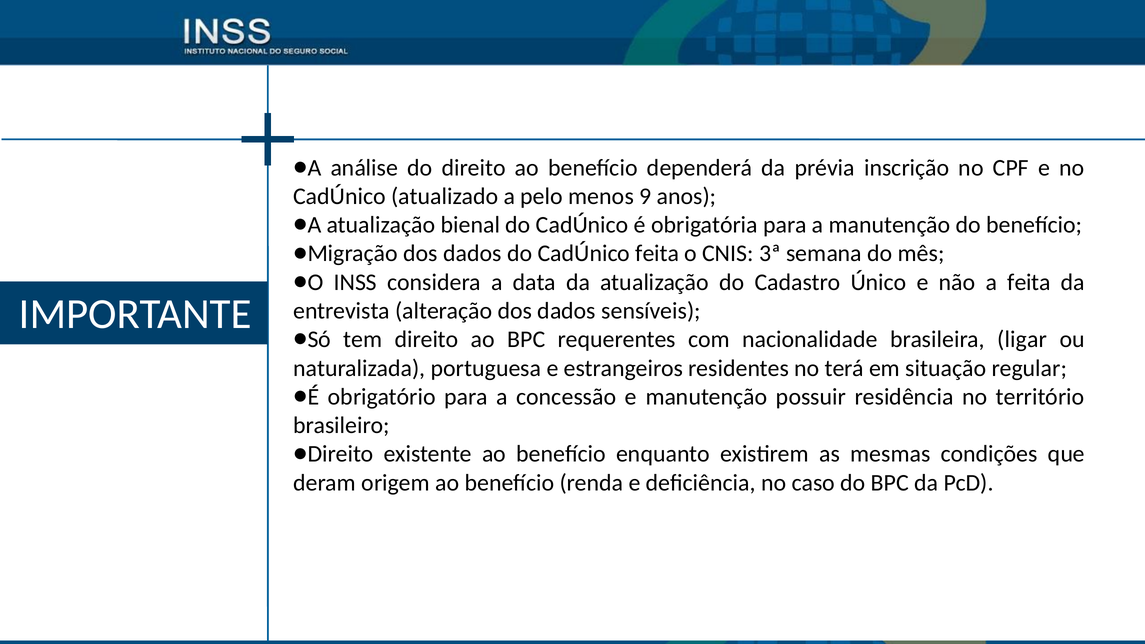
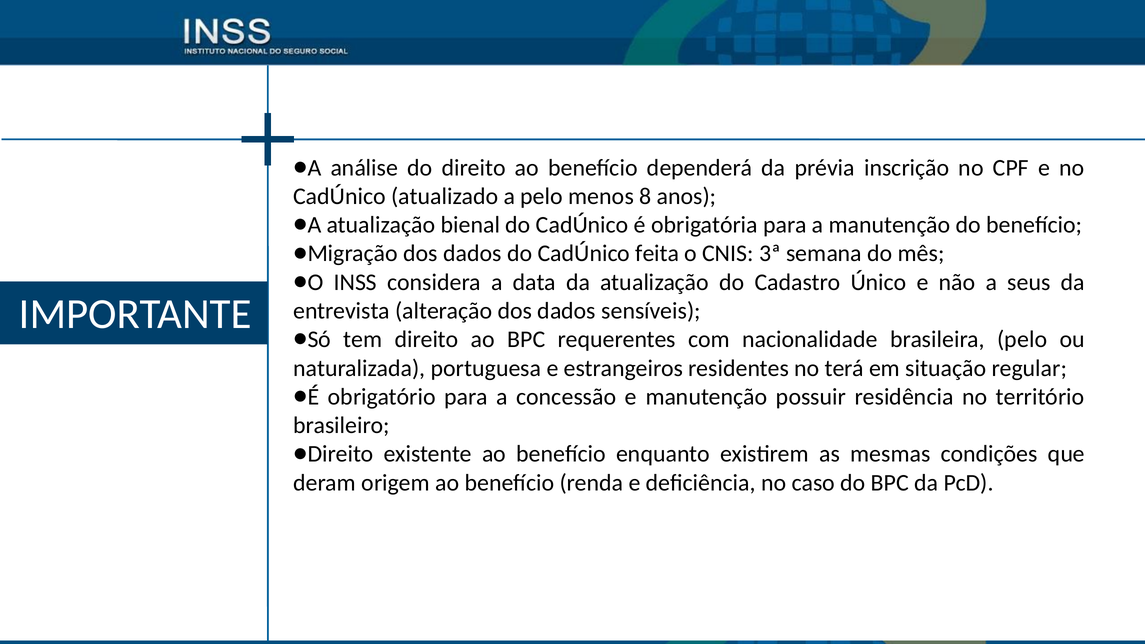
9: 9 -> 8
a feita: feita -> seus
brasileira ligar: ligar -> pelo
